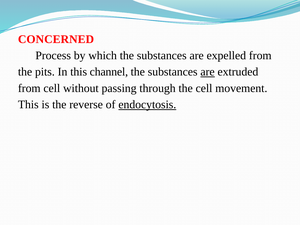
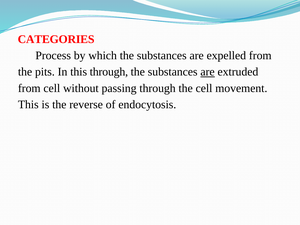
CONCERNED: CONCERNED -> CATEGORIES
this channel: channel -> through
endocytosis underline: present -> none
